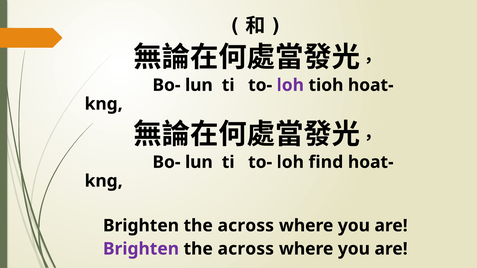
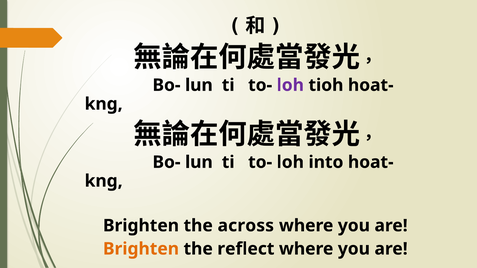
find: find -> into
Brighten at (141, 249) colour: purple -> orange
across at (246, 249): across -> reflect
